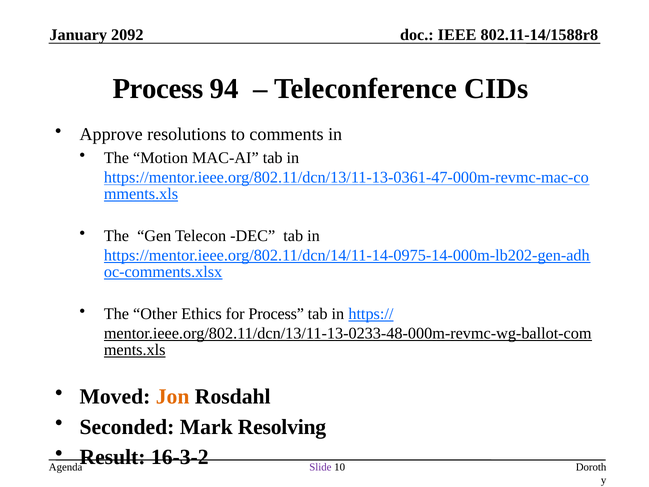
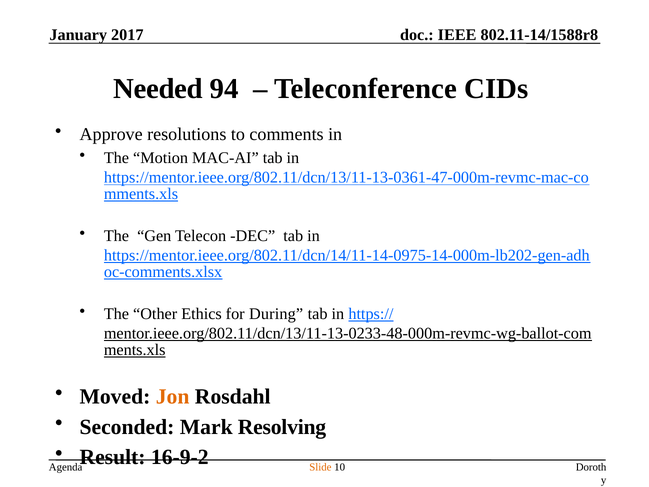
2092: 2092 -> 2017
Process at (158, 89): Process -> Needed
for Process: Process -> During
16-3-2: 16-3-2 -> 16-9-2
Slide colour: purple -> orange
